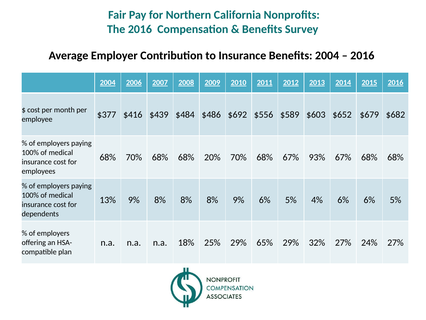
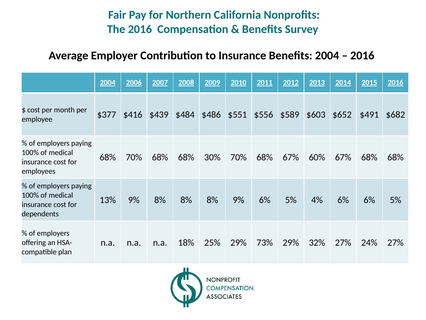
$692: $692 -> $551
$679: $679 -> $491
20%: 20% -> 30%
93%: 93% -> 60%
65%: 65% -> 73%
